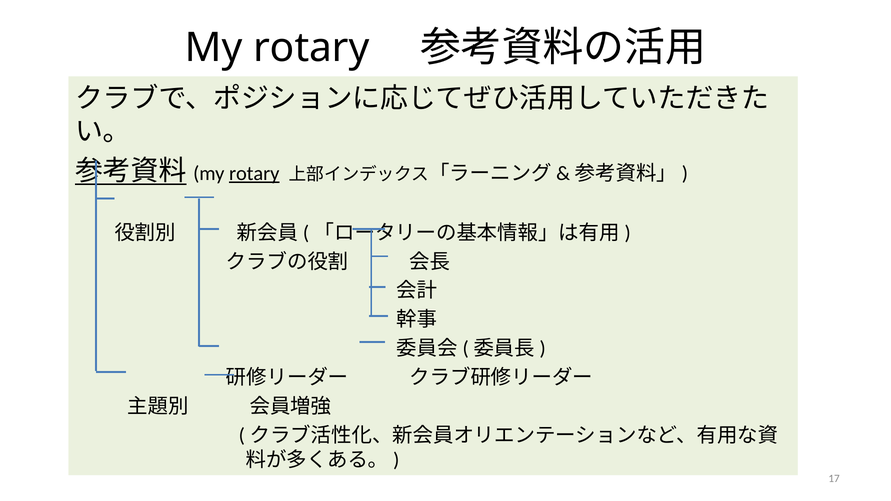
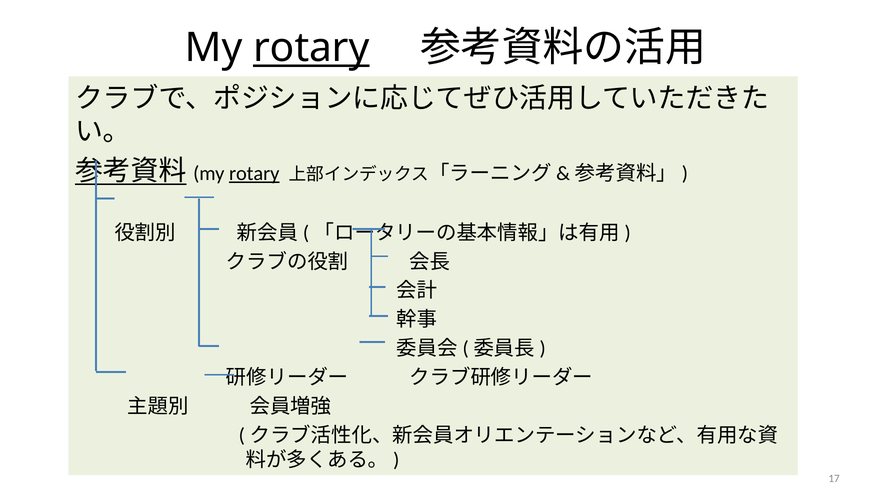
rotary at (311, 48) underline: none -> present
